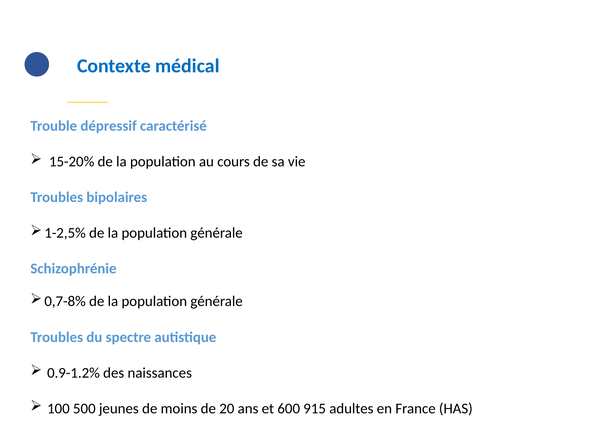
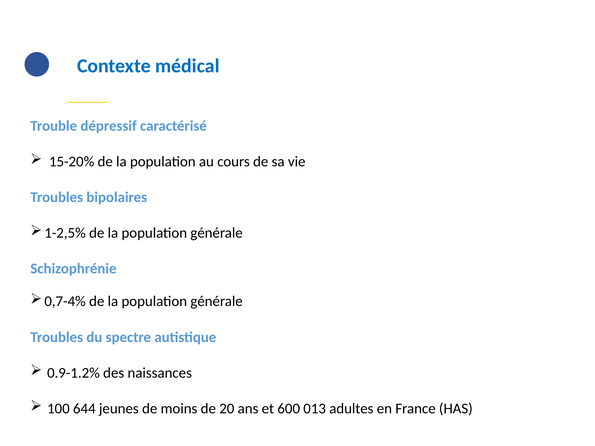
0,7-8%: 0,7-8% -> 0,7-4%
500: 500 -> 644
915: 915 -> 013
